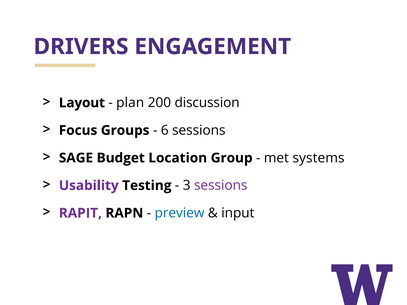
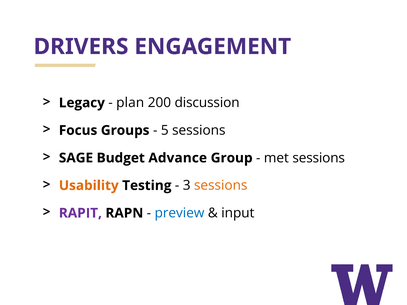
Layout: Layout -> Legacy
6: 6 -> 5
Location: Location -> Advance
met systems: systems -> sessions
Usability colour: purple -> orange
sessions at (221, 186) colour: purple -> orange
